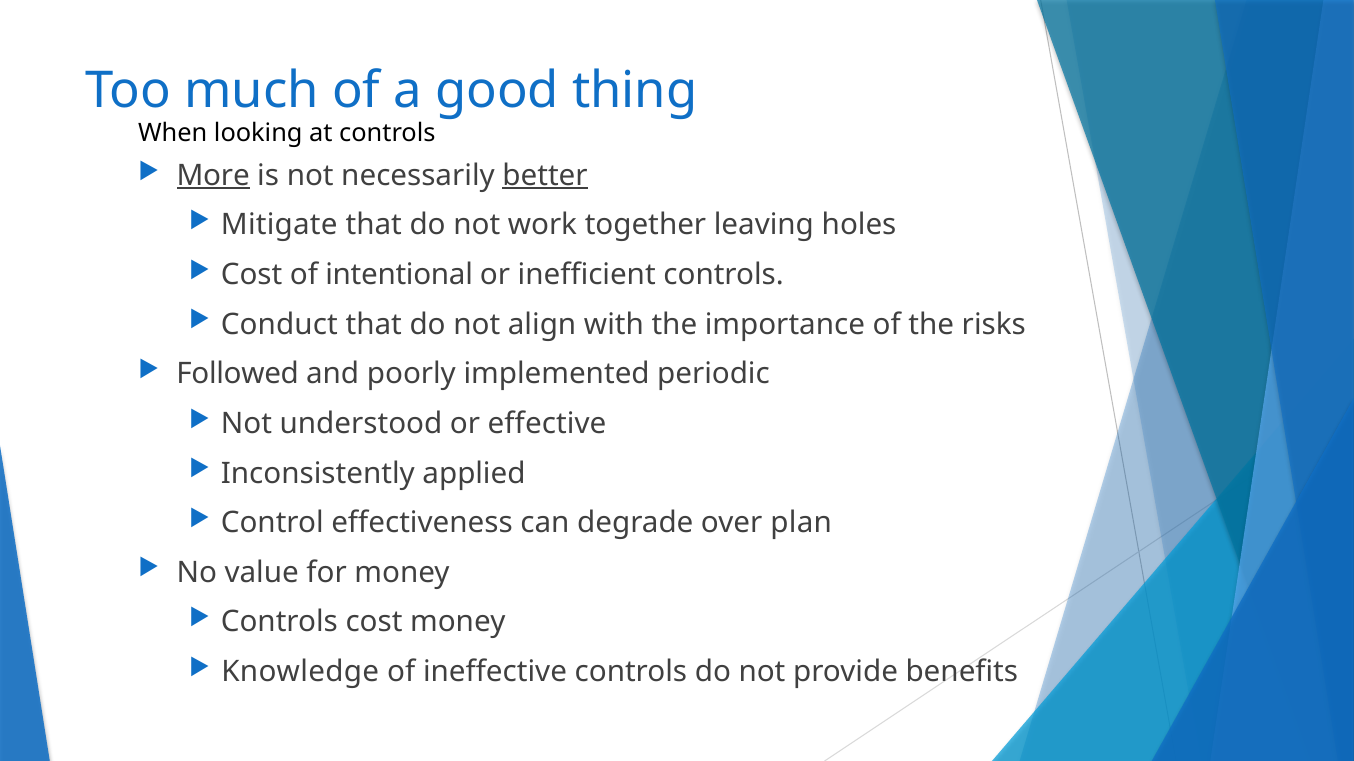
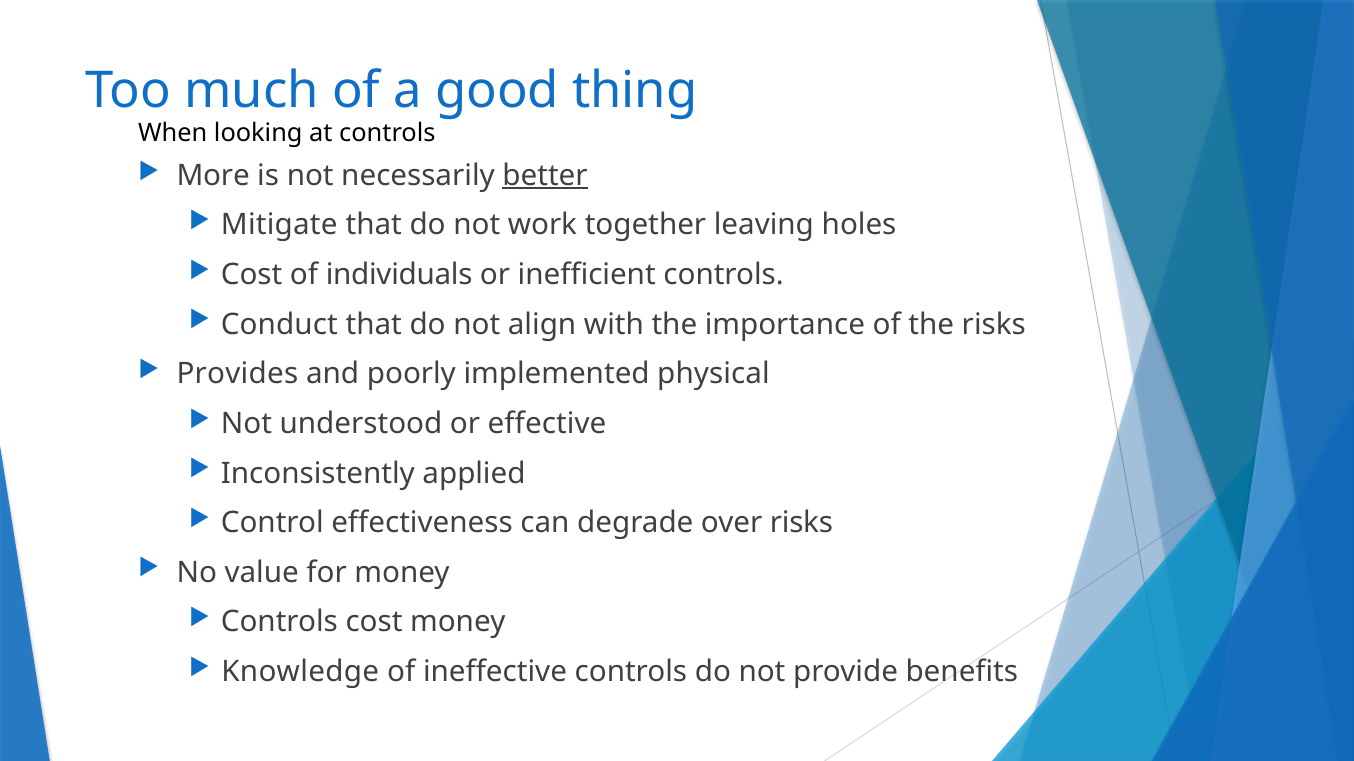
More underline: present -> none
intentional: intentional -> individuals
Followed: Followed -> Provides
periodic: periodic -> physical
over plan: plan -> risks
